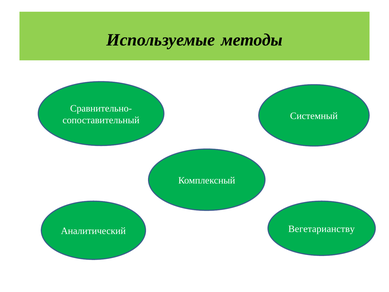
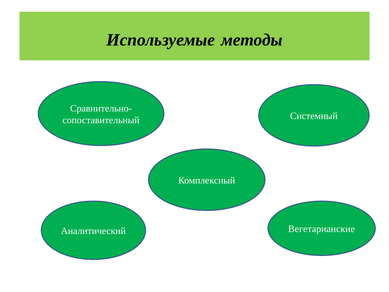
Вегетарианству: Вегетарианству -> Вегетарианские
